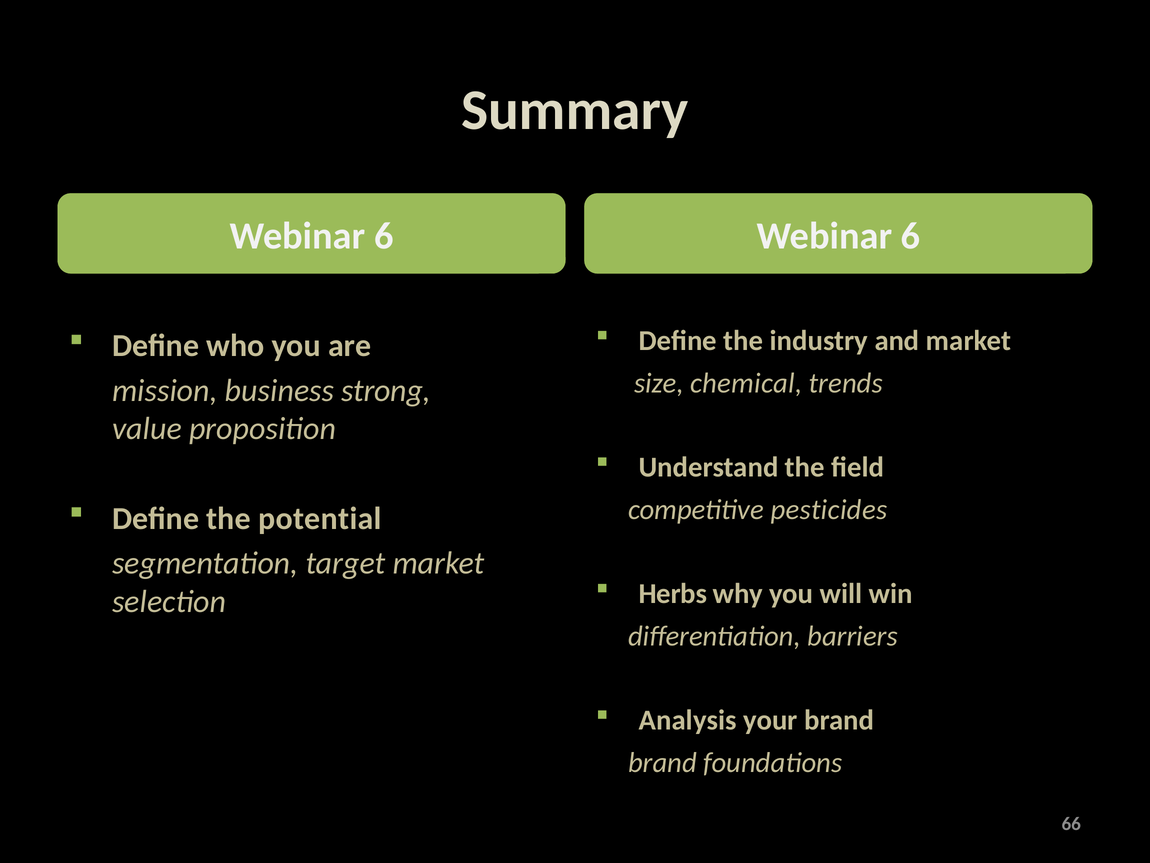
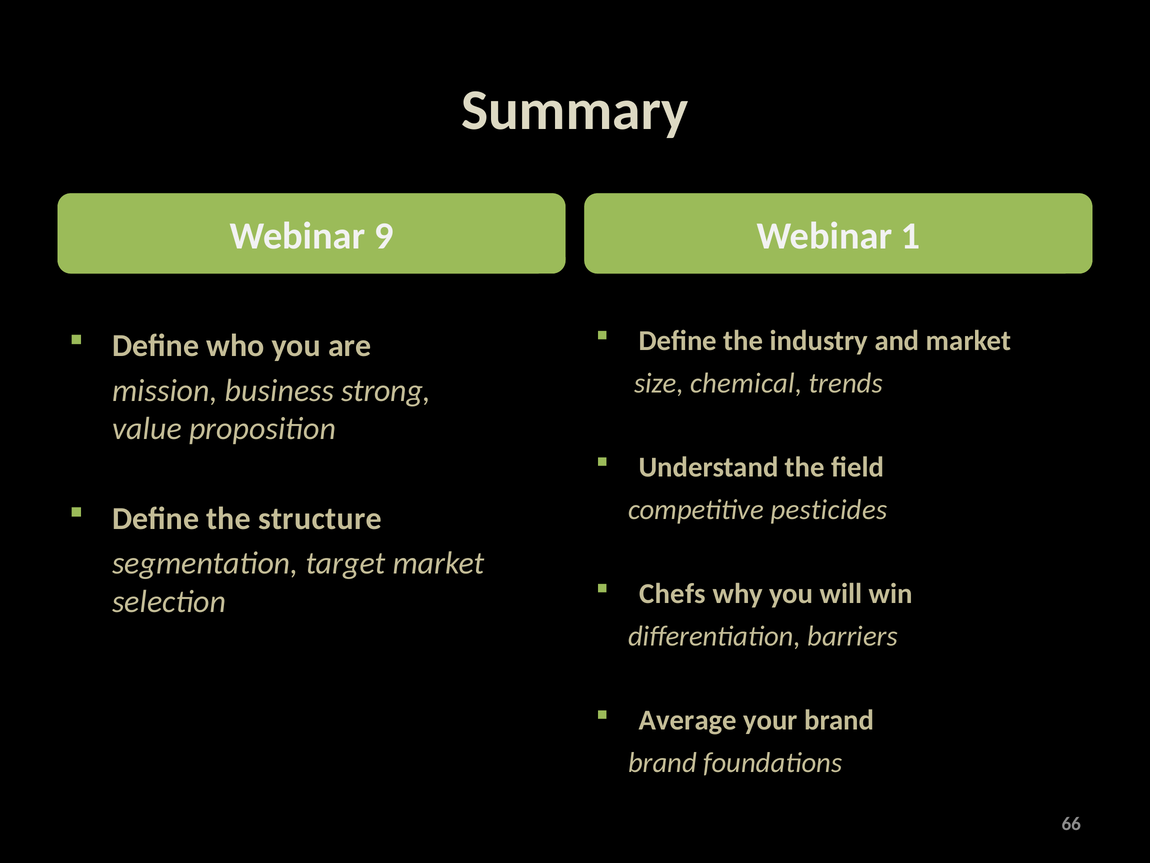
6 at (384, 236): 6 -> 9
6 at (911, 236): 6 -> 1
potential: potential -> structure
Herbs: Herbs -> Chefs
Analysis: Analysis -> Average
